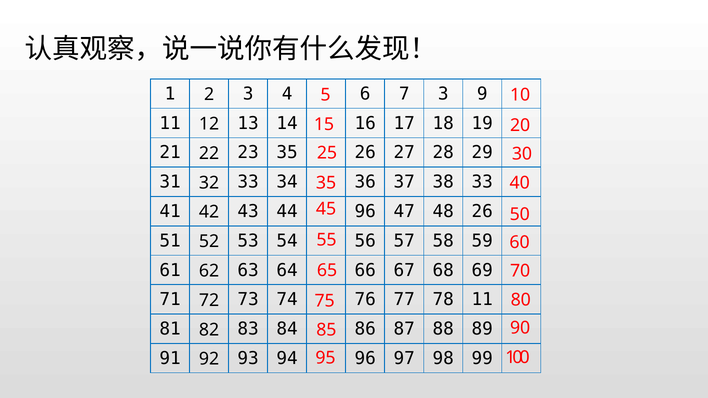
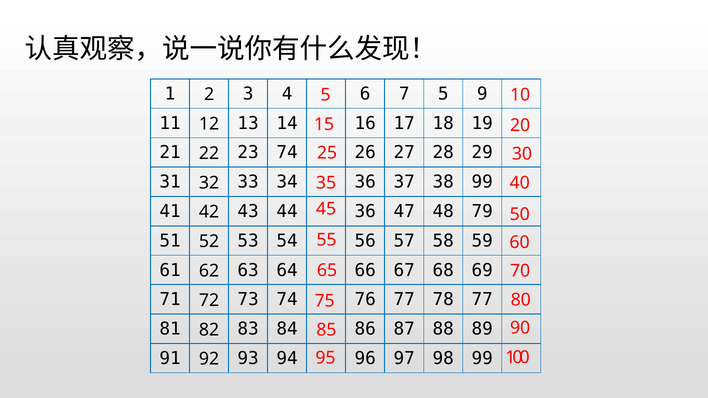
7 3: 3 -> 5
23 35: 35 -> 74
38 33: 33 -> 99
44 96: 96 -> 36
48 26: 26 -> 79
78 11: 11 -> 77
